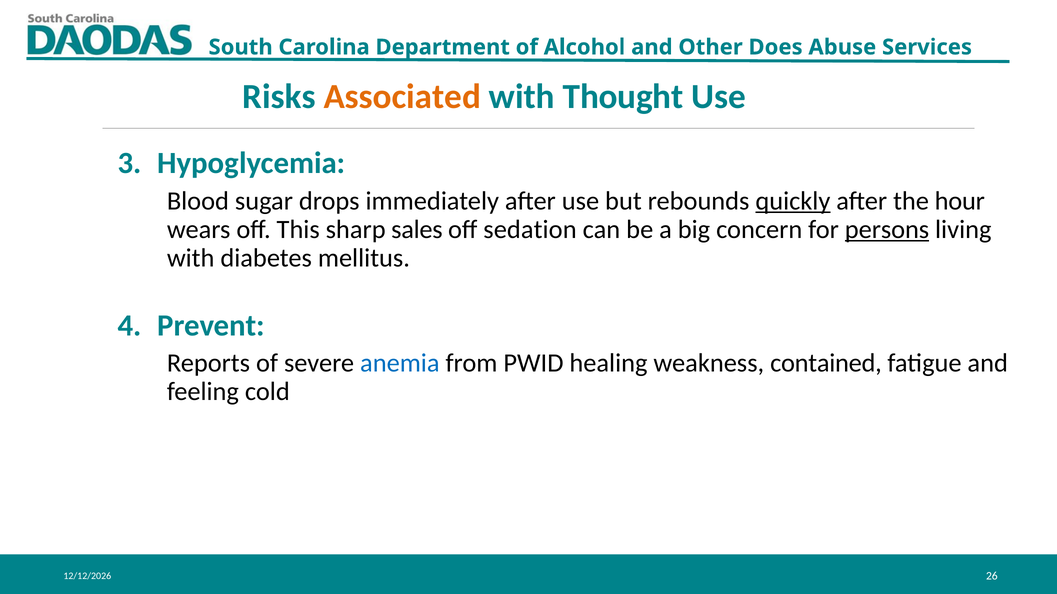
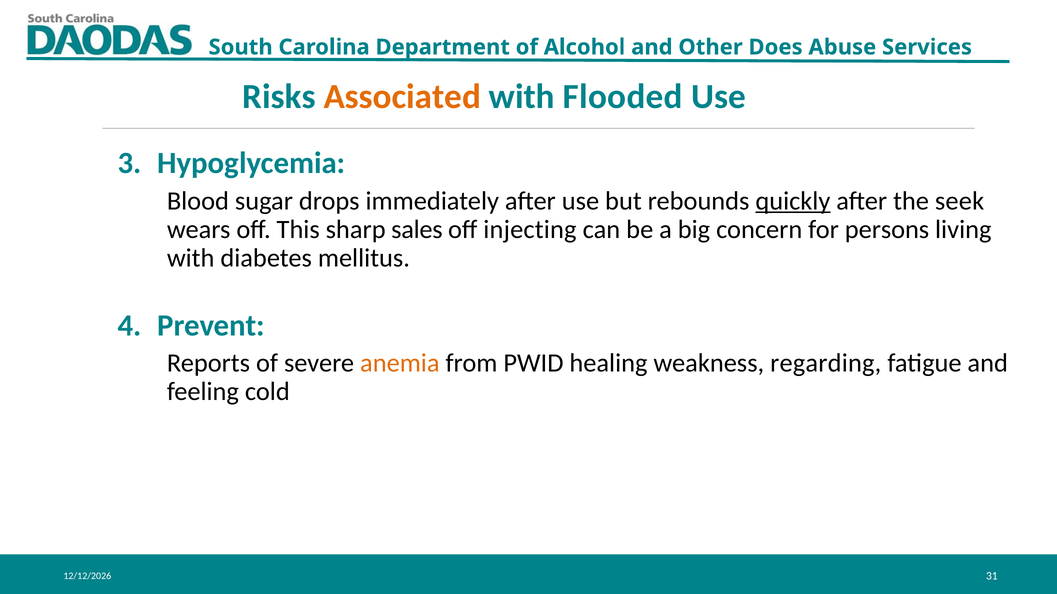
Thought: Thought -> Flooded
hour: hour -> seek
sedation: sedation -> injecting
persons underline: present -> none
anemia colour: blue -> orange
contained: contained -> regarding
26: 26 -> 31
